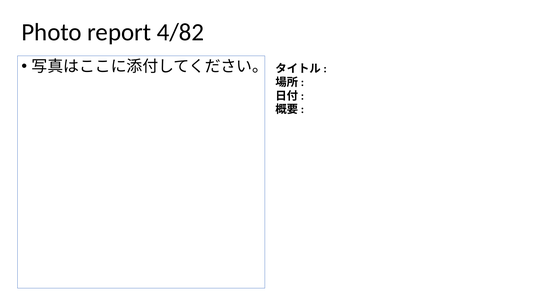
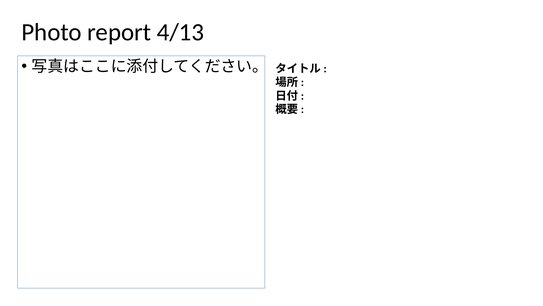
4/82: 4/82 -> 4/13
